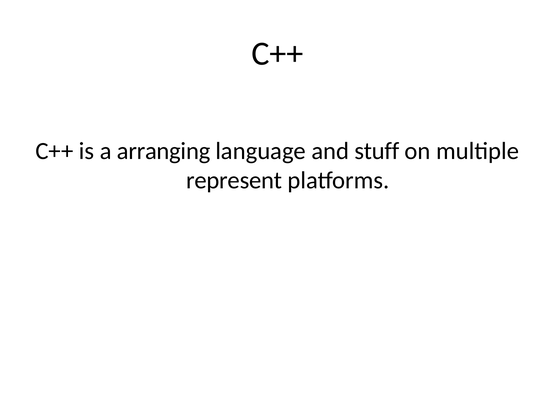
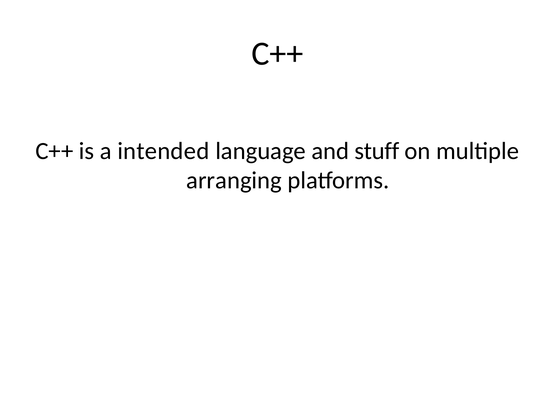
arranging: arranging -> intended
represent: represent -> arranging
